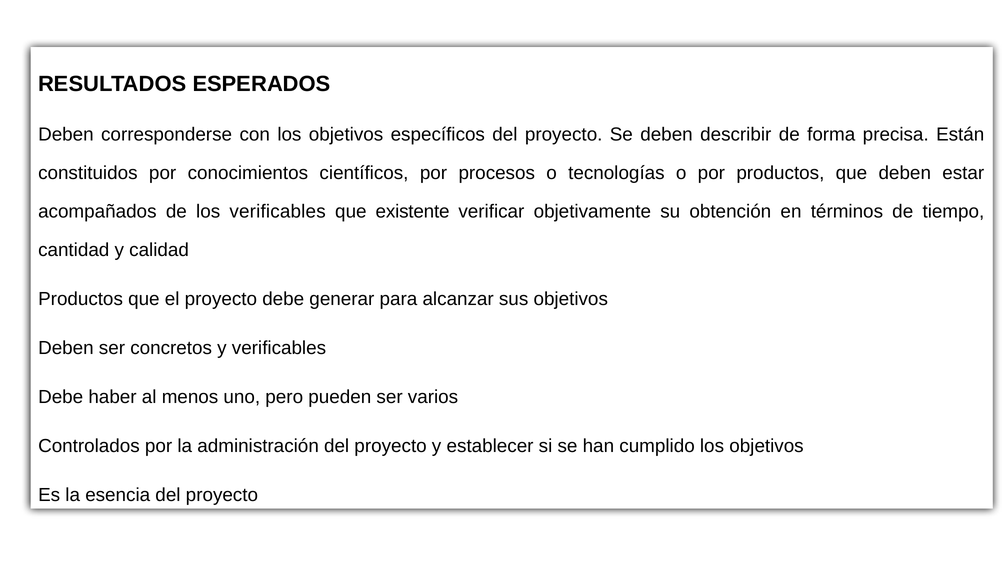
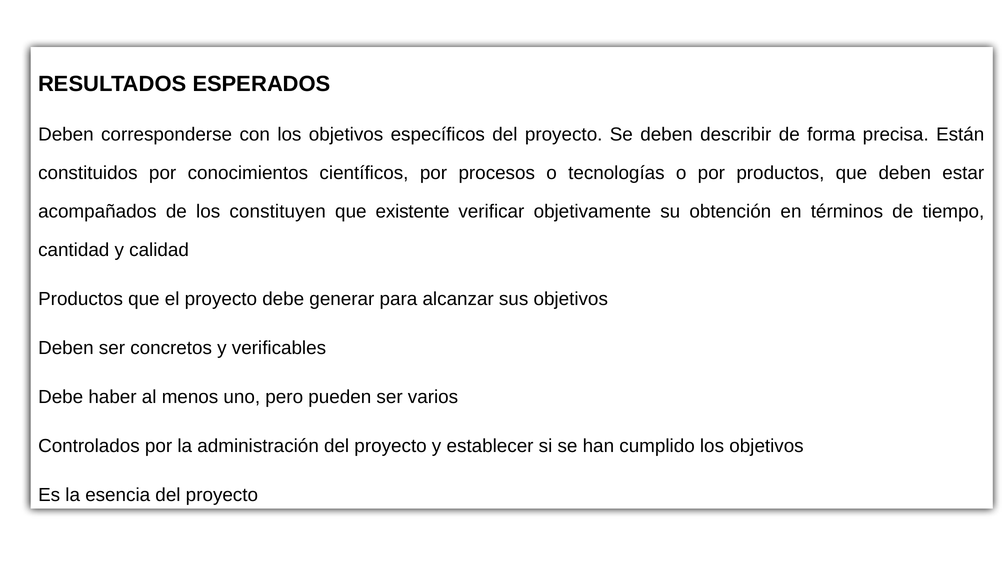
los verificables: verificables -> constituyen
